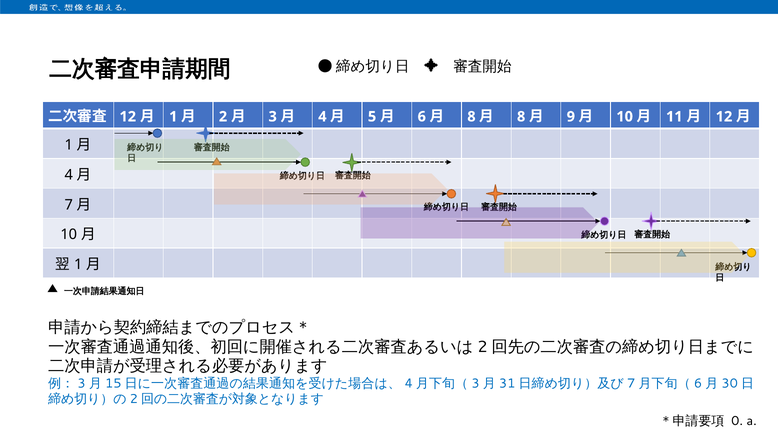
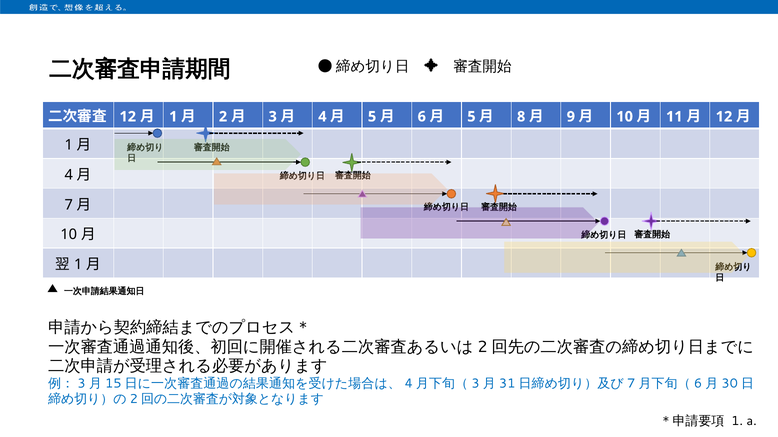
8 at (471, 117): 8 -> 5
0 at (737, 421): 0 -> 1
